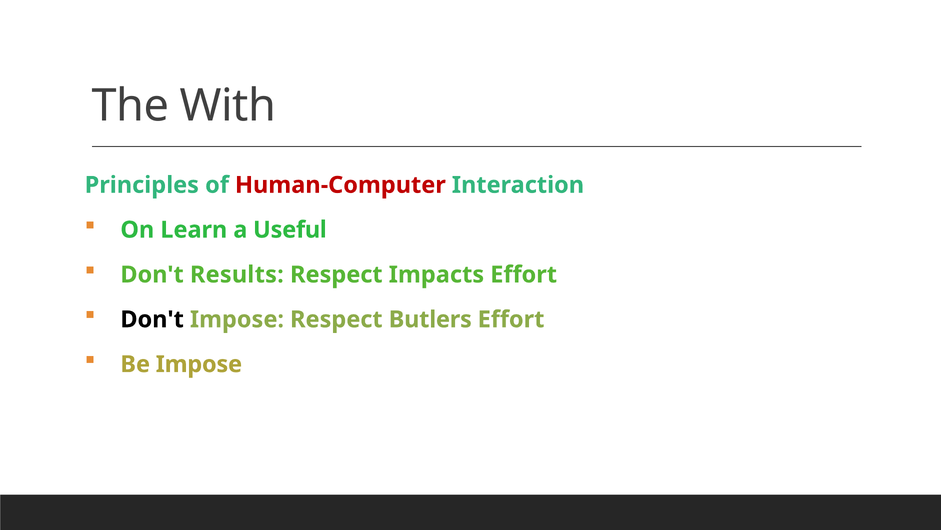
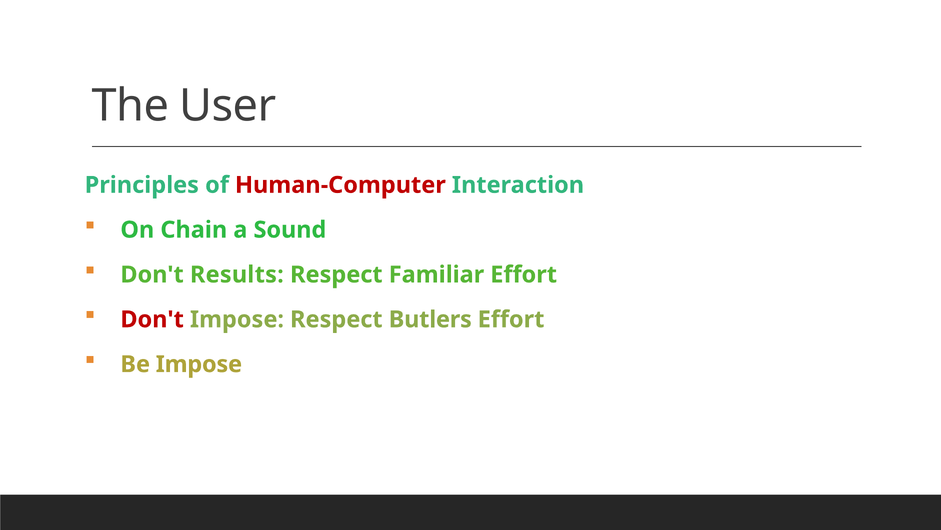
With: With -> User
Learn: Learn -> Chain
Useful: Useful -> Sound
Impacts: Impacts -> Familiar
Don't at (152, 319) colour: black -> red
